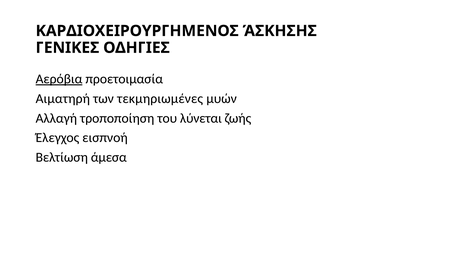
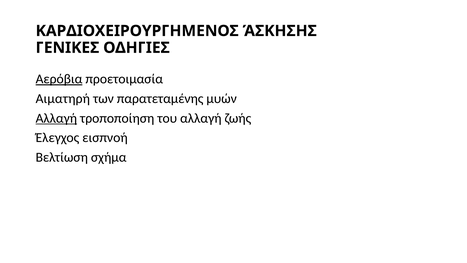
τεκμηριωμένες: τεκμηριωμένες -> παρατεταμένης
Αλλαγή at (56, 118) underline: none -> present
του λύνεται: λύνεται -> αλλαγή
άμεσα: άμεσα -> σχήμα
